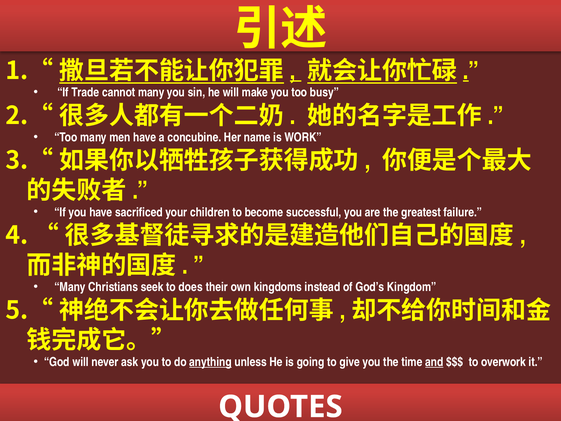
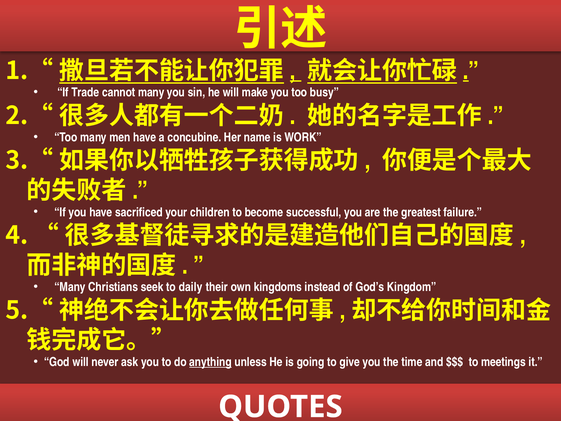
does: does -> daily
and underline: present -> none
overwork: overwork -> meetings
